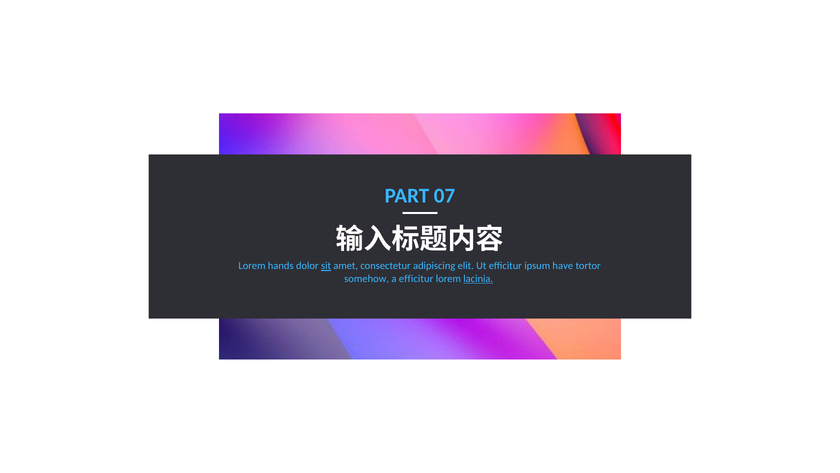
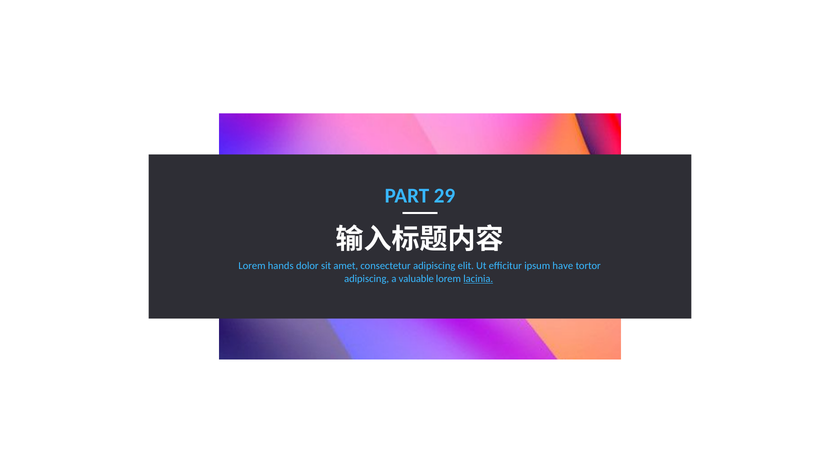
07: 07 -> 29
sit underline: present -> none
somehow at (367, 278): somehow -> adipiscing
a efficitur: efficitur -> valuable
